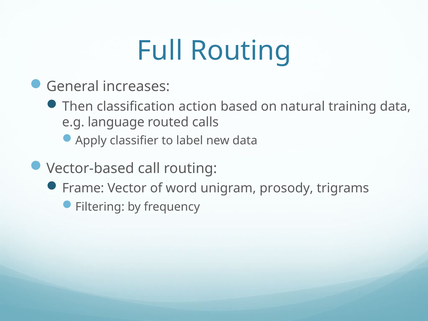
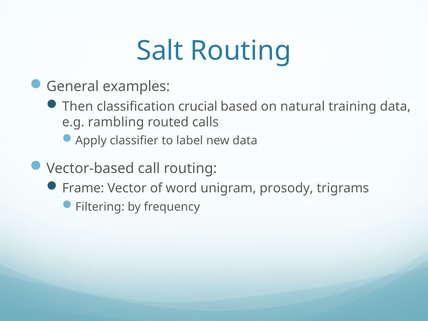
Full: Full -> Salt
increases: increases -> examples
action: action -> crucial
language: language -> rambling
